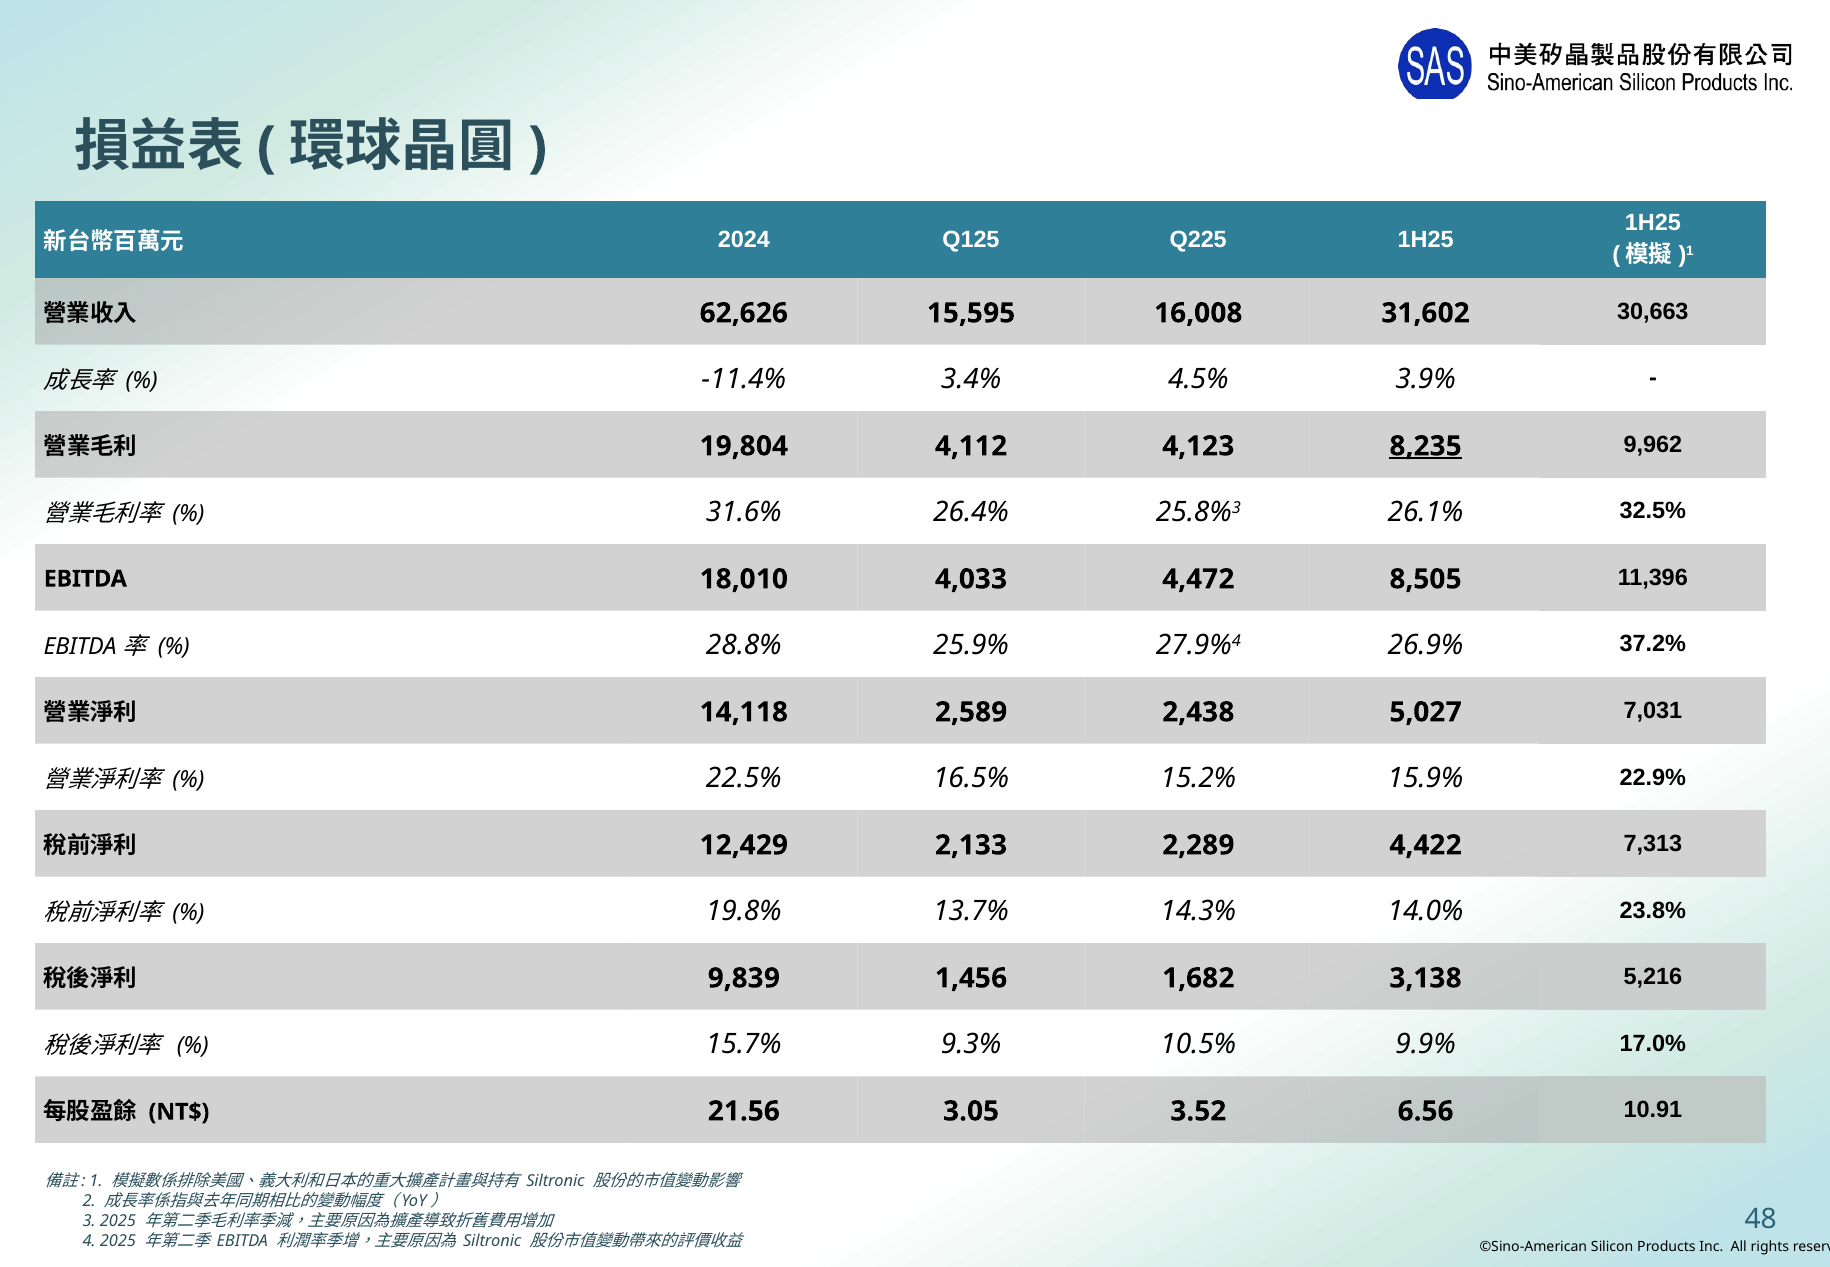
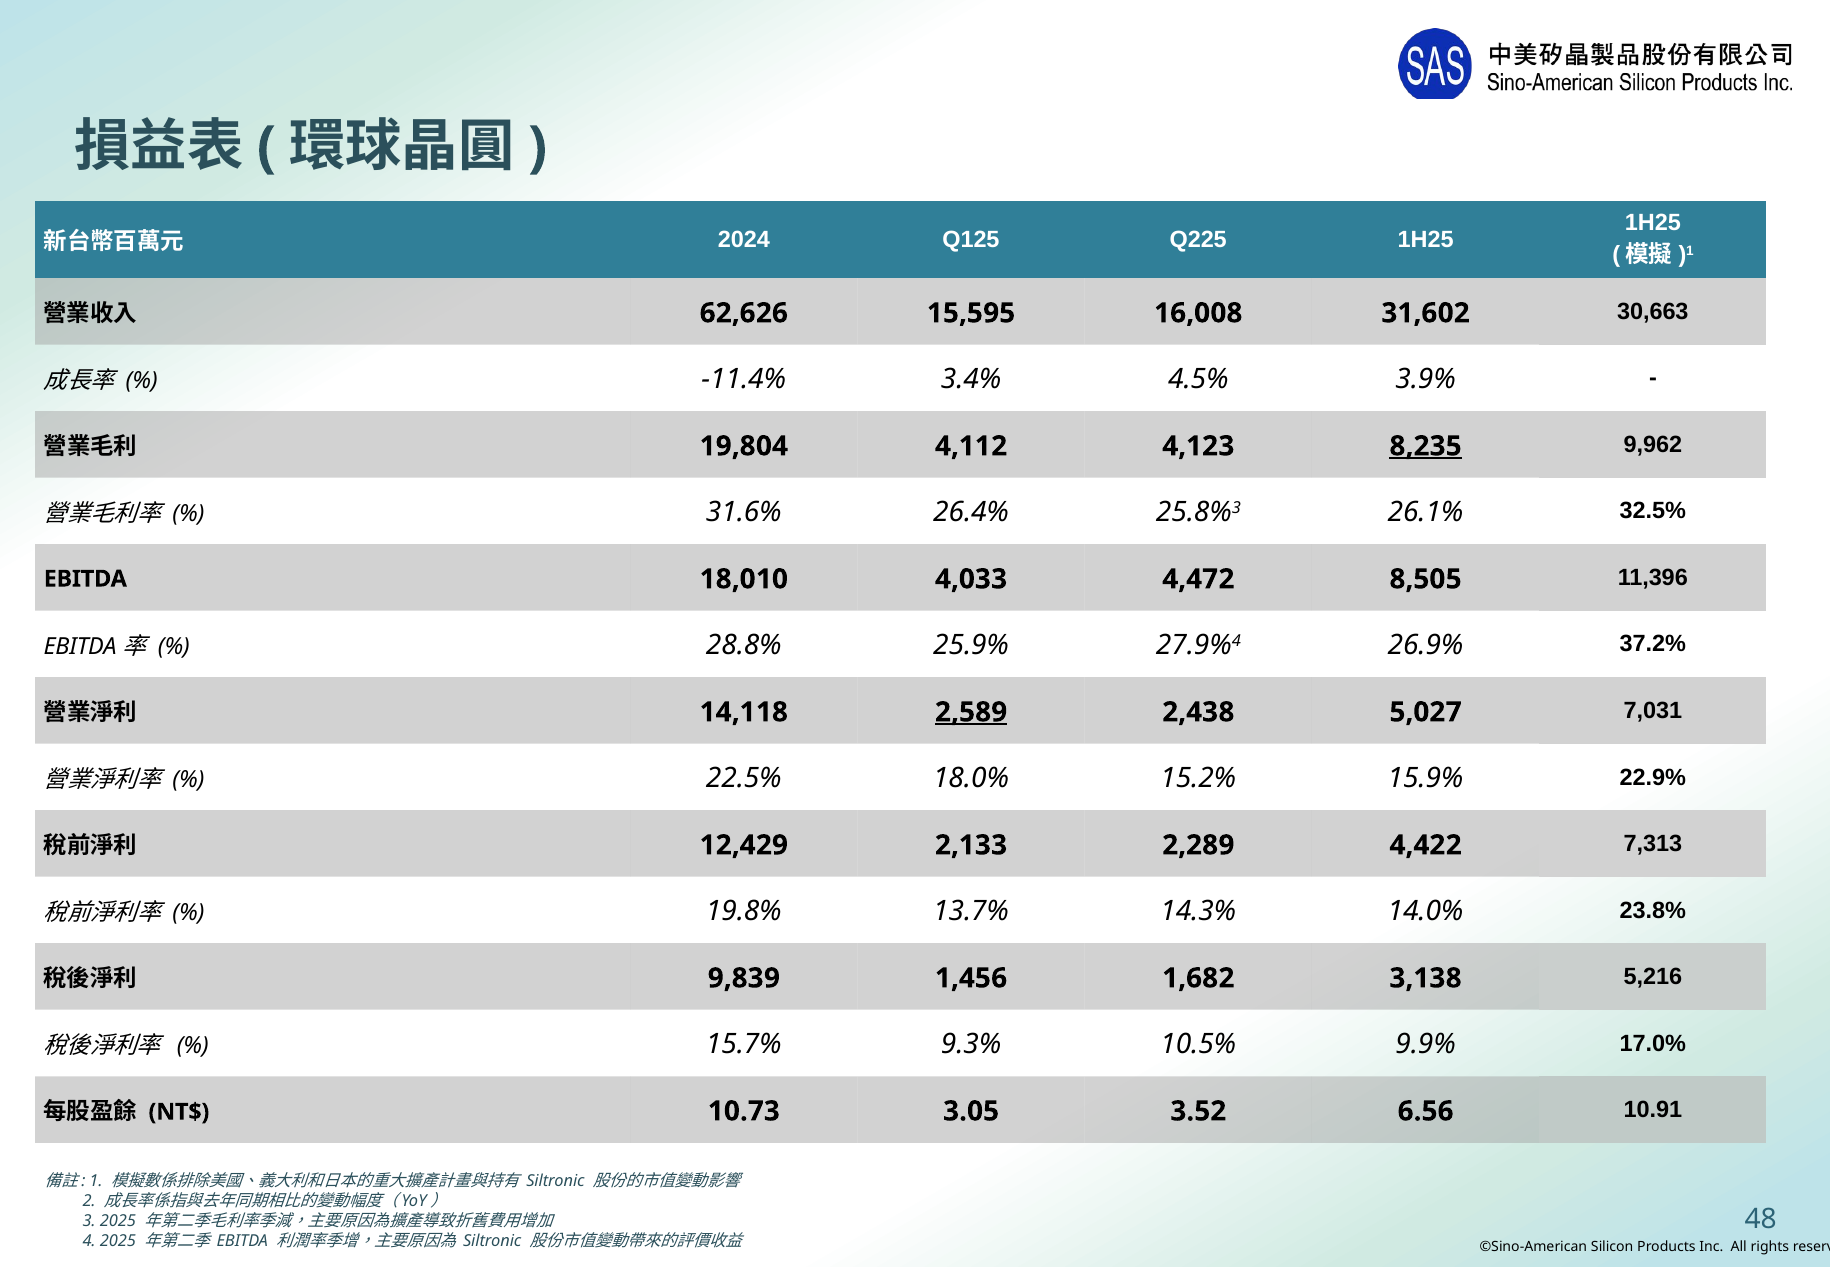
2,589 underline: none -> present
16.5%: 16.5% -> 18.0%
21.56: 21.56 -> 10.73
